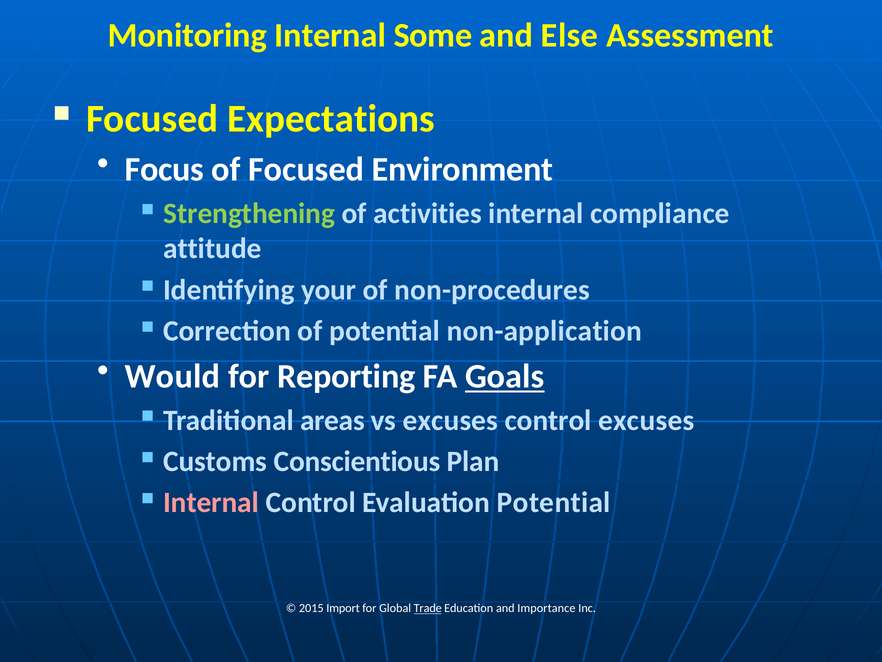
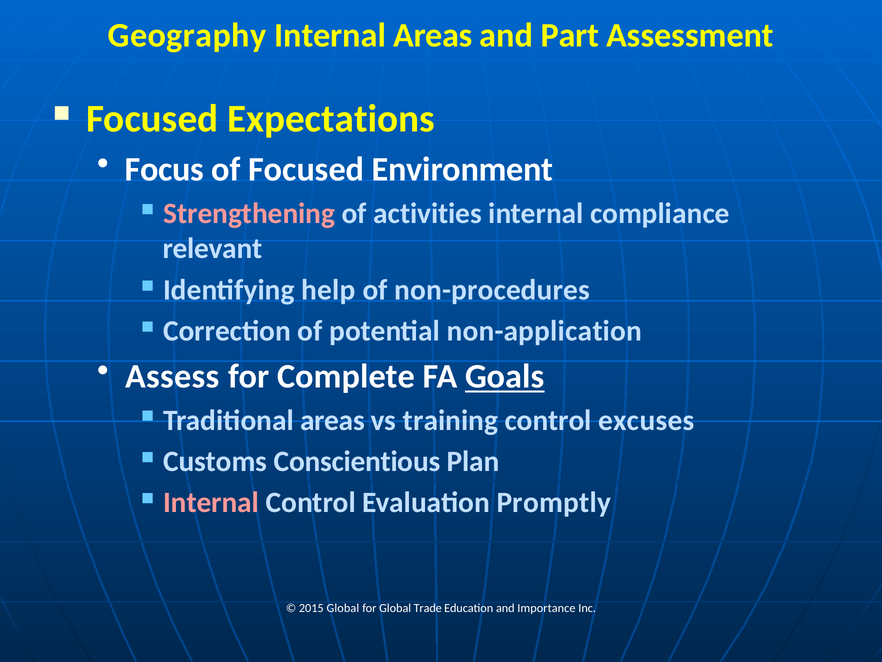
Monitoring: Monitoring -> Geography
Internal Some: Some -> Areas
Else: Else -> Part
Strengthening colour: light green -> pink
attitude: attitude -> relevant
your: your -> help
Would: Would -> Assess
Reporting: Reporting -> Complete
vs excuses: excuses -> training
Evaluation Potential: Potential -> Promptly
2015 Import: Import -> Global
Trade underline: present -> none
